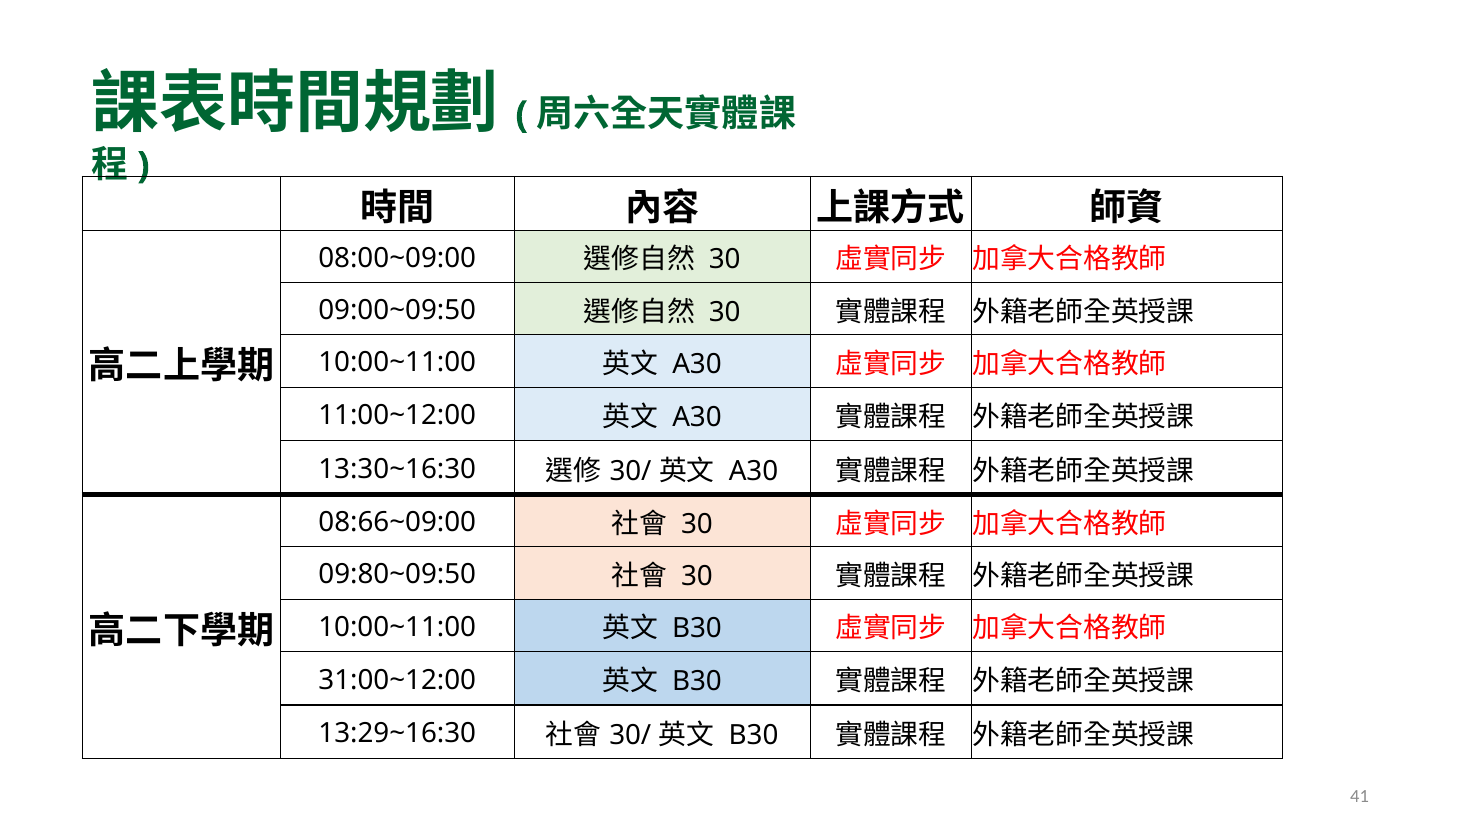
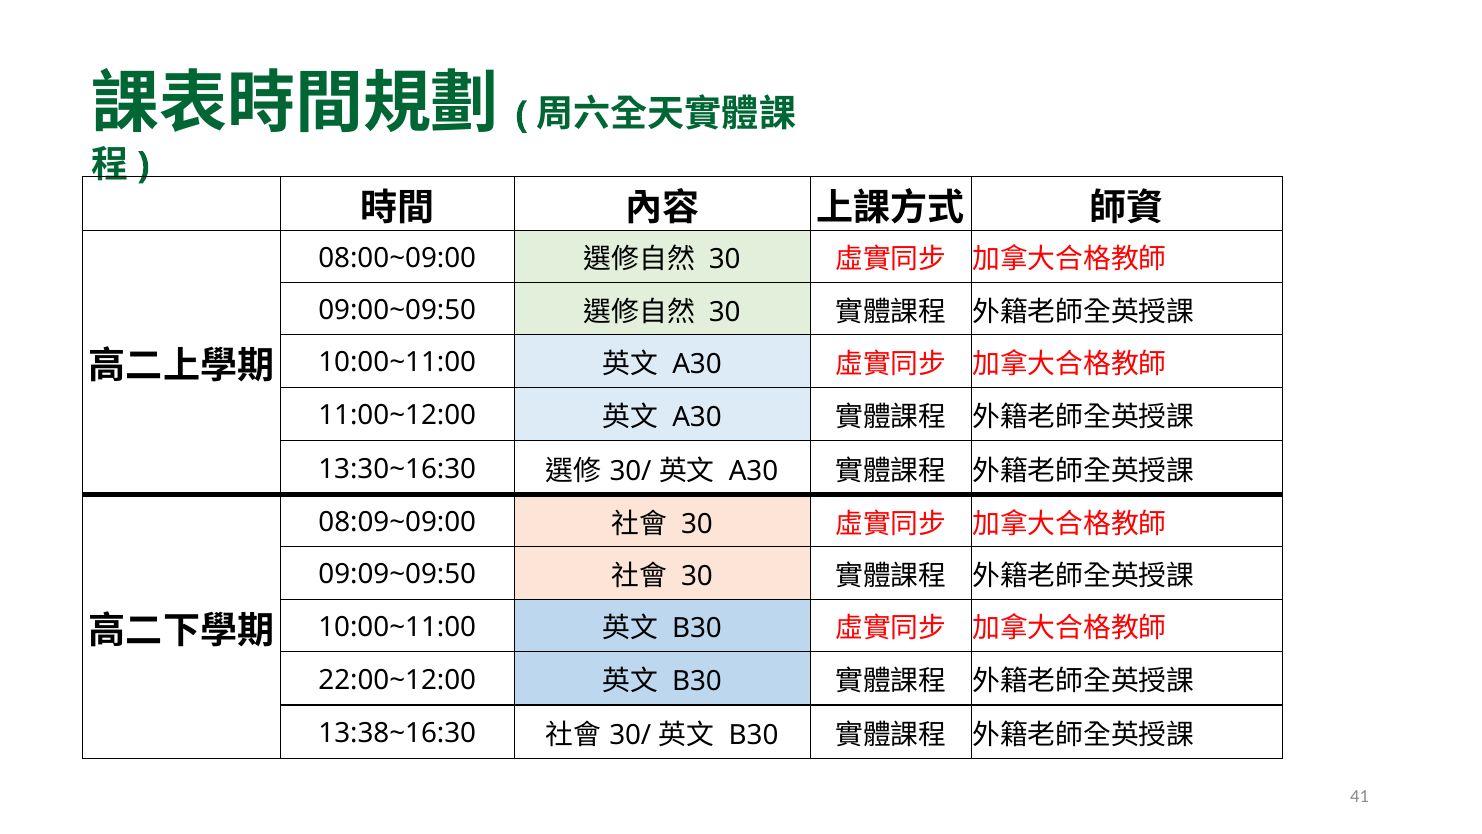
08:66~09:00: 08:66~09:00 -> 08:09~09:00
09:80~09:50: 09:80~09:50 -> 09:09~09:50
31:00~12:00: 31:00~12:00 -> 22:00~12:00
13:29~16:30: 13:29~16:30 -> 13:38~16:30
